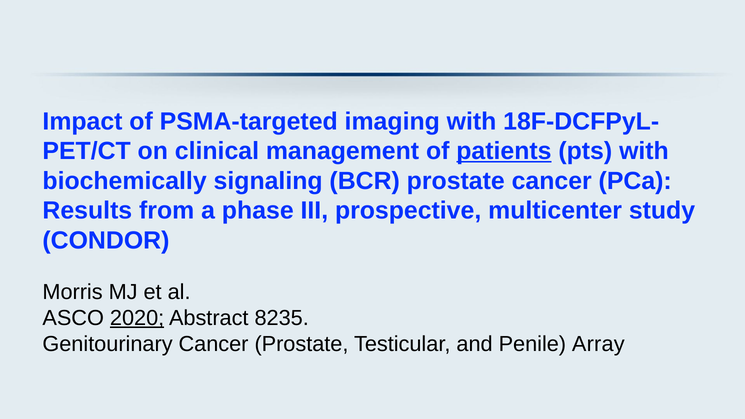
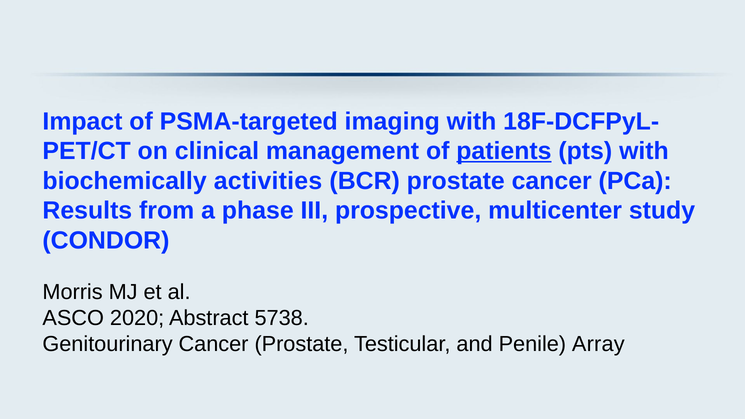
signaling: signaling -> activities
2020 underline: present -> none
8235: 8235 -> 5738
